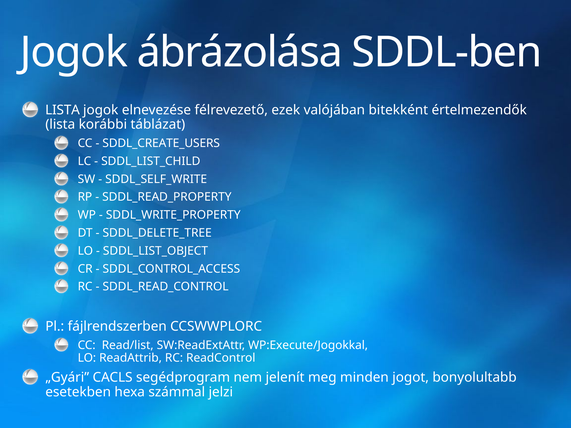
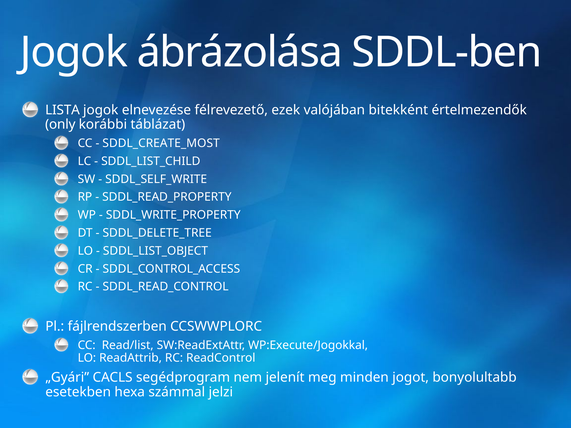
lista at (60, 125): lista -> only
SDDL_CREATE_USERS: SDDL_CREATE_USERS -> SDDL_CREATE_MOST
